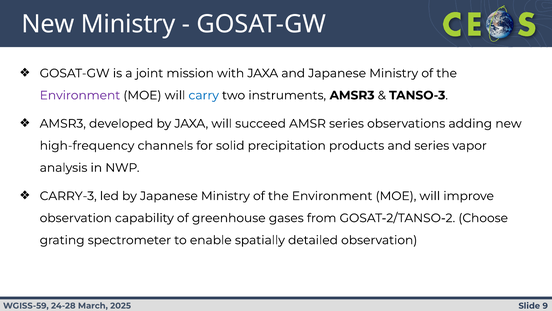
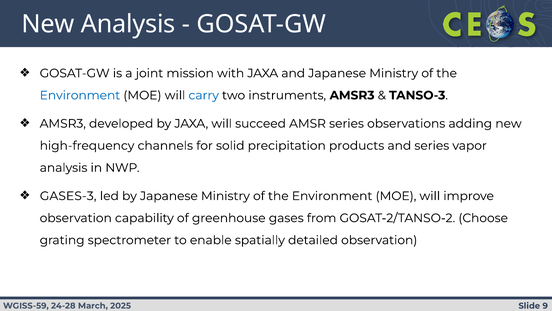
New Ministry: Ministry -> Analysis
Environment at (80, 95) colour: purple -> blue
CARRY-3: CARRY-3 -> GASES-3
